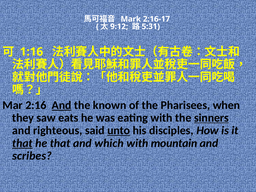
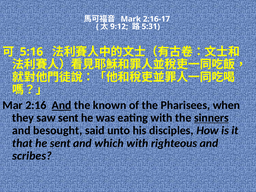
1:16: 1:16 -> 5:16
saw eats: eats -> sent
righteous: righteous -> besought
unto underline: present -> none
that at (22, 143) underline: present -> none
he that: that -> sent
mountain: mountain -> righteous
